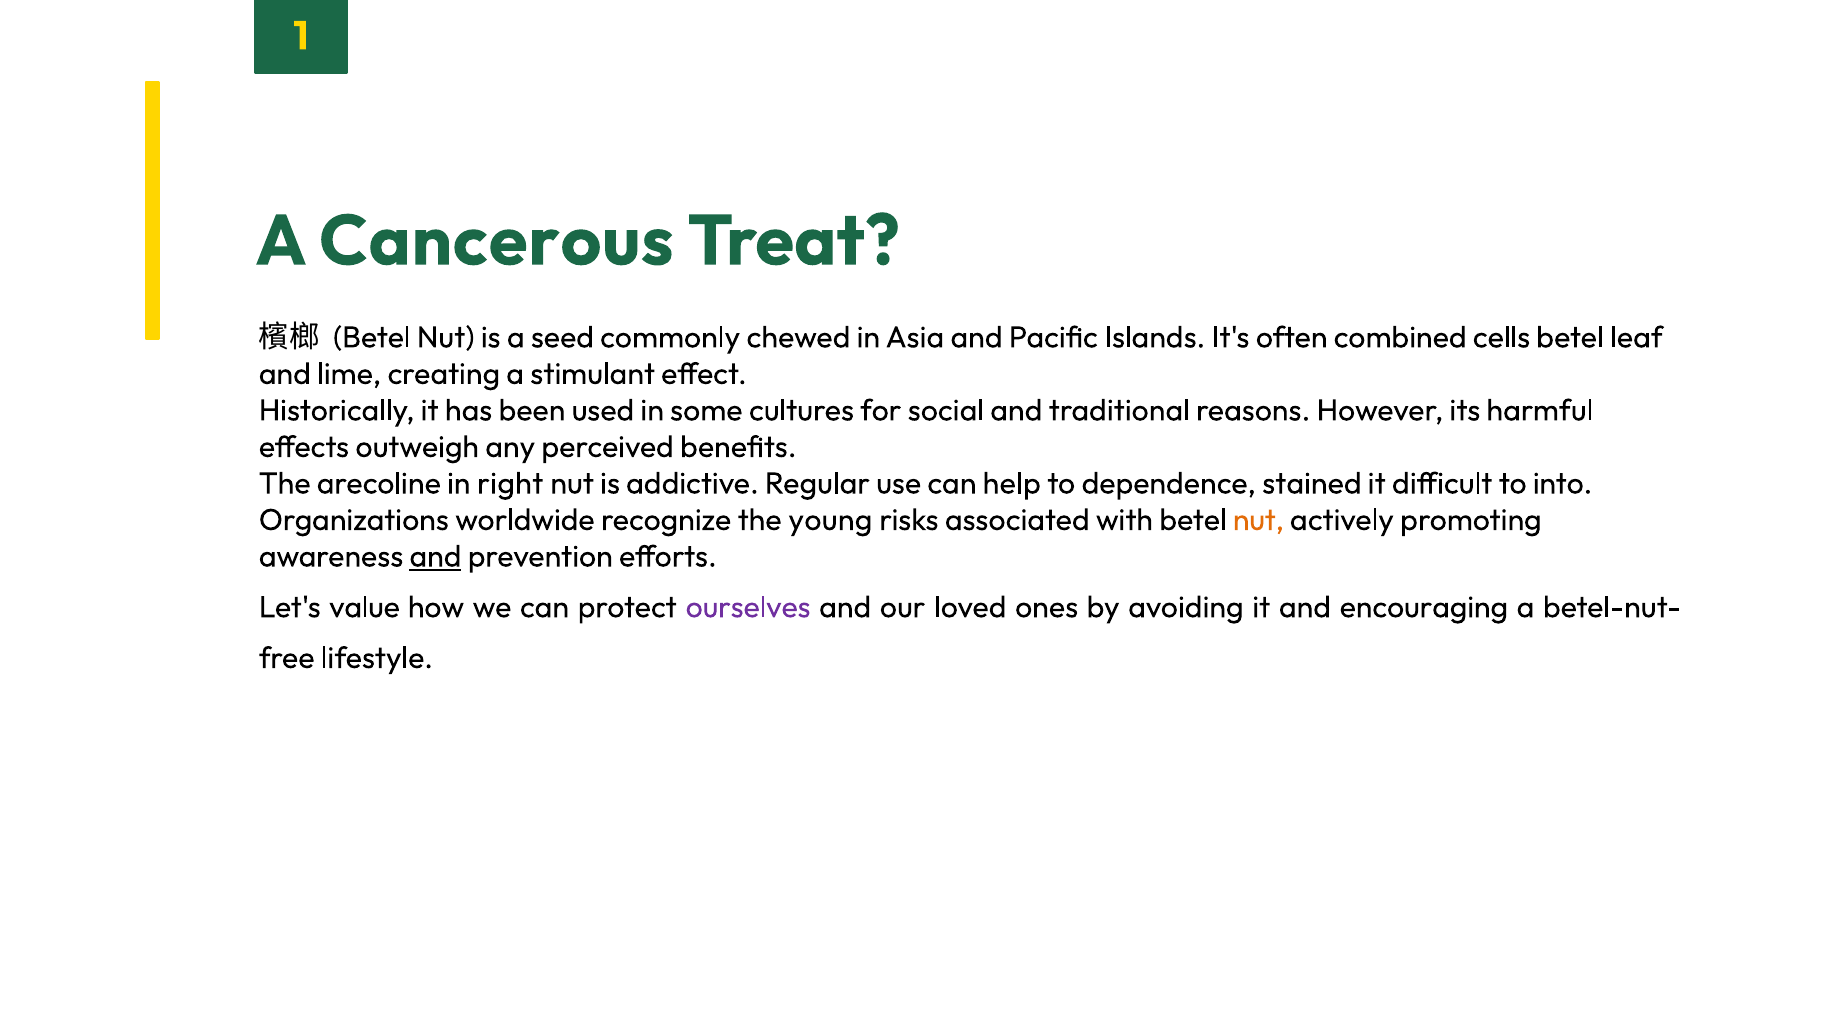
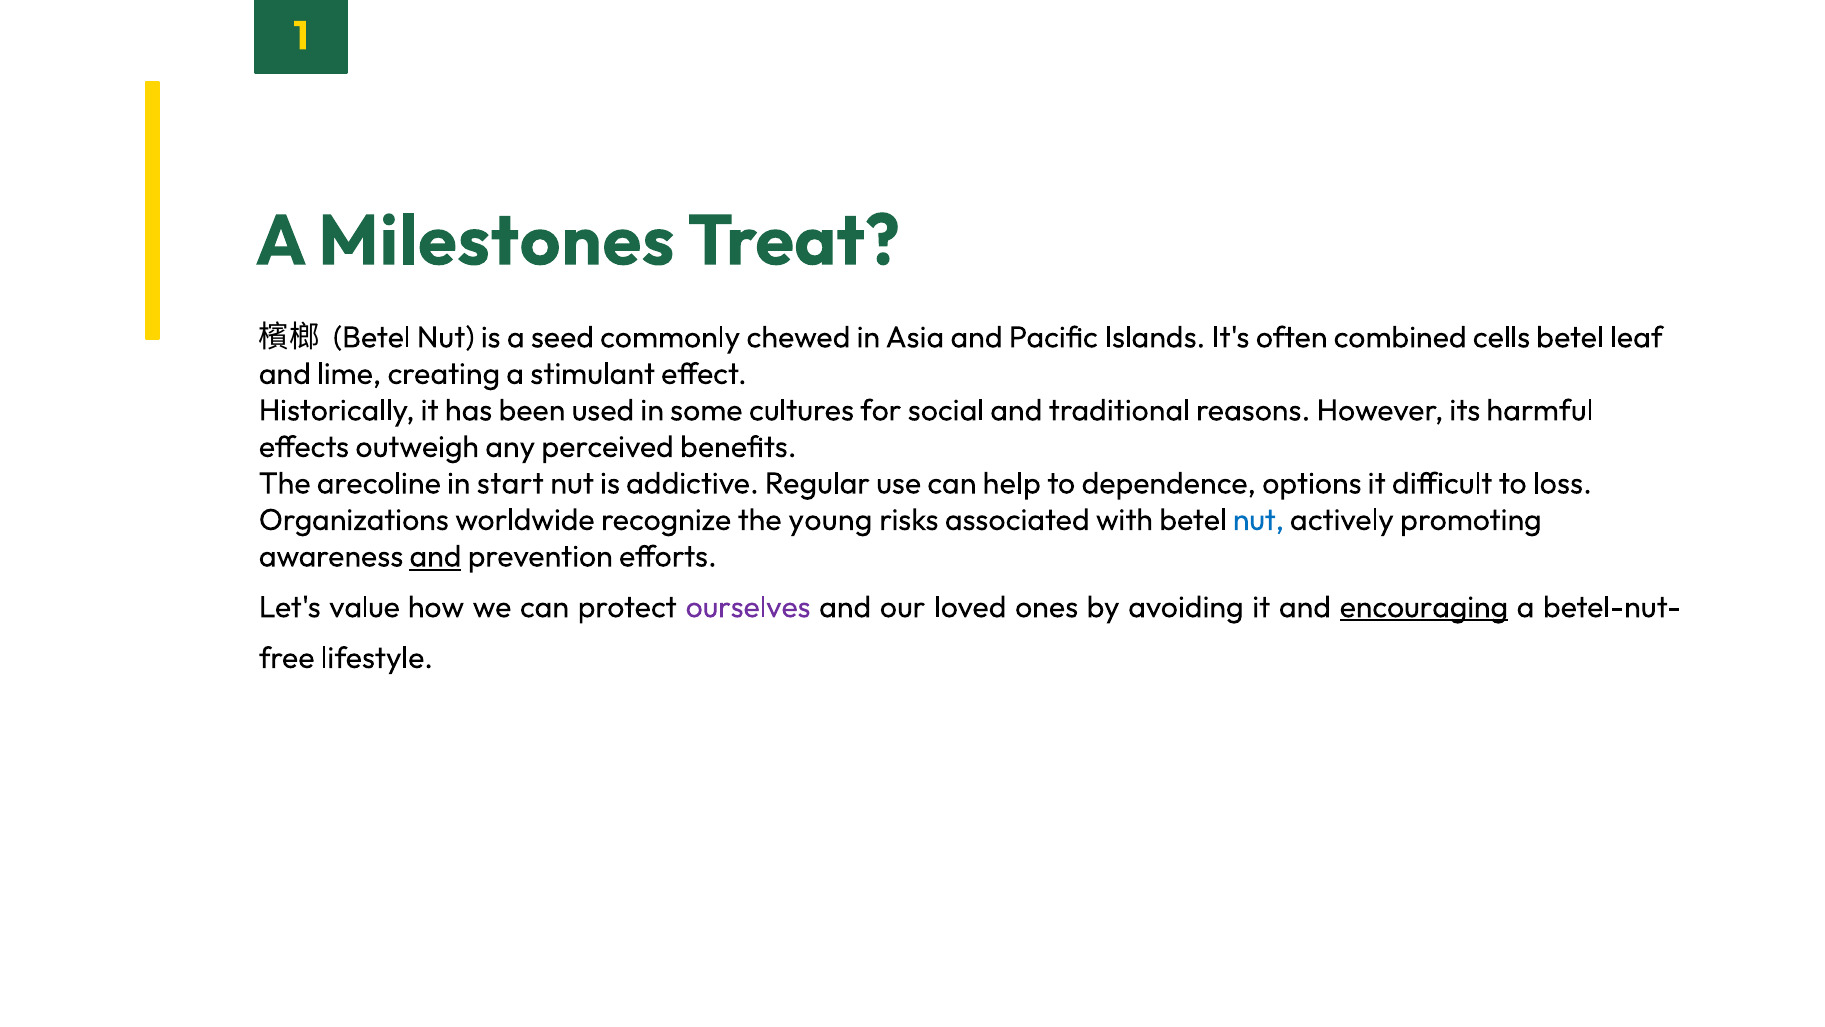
Cancerous: Cancerous -> Milestones
right: right -> start
stained: stained -> options
into: into -> loss
nut at (1258, 520) colour: orange -> blue
encouraging underline: none -> present
